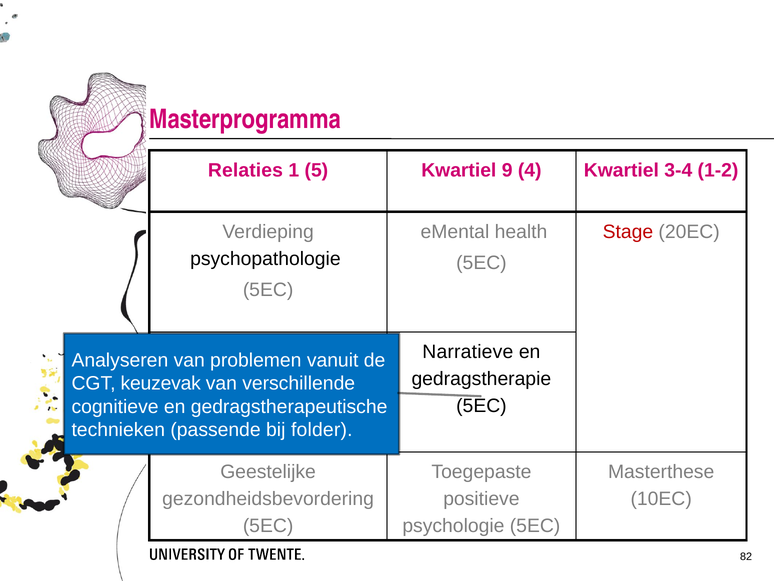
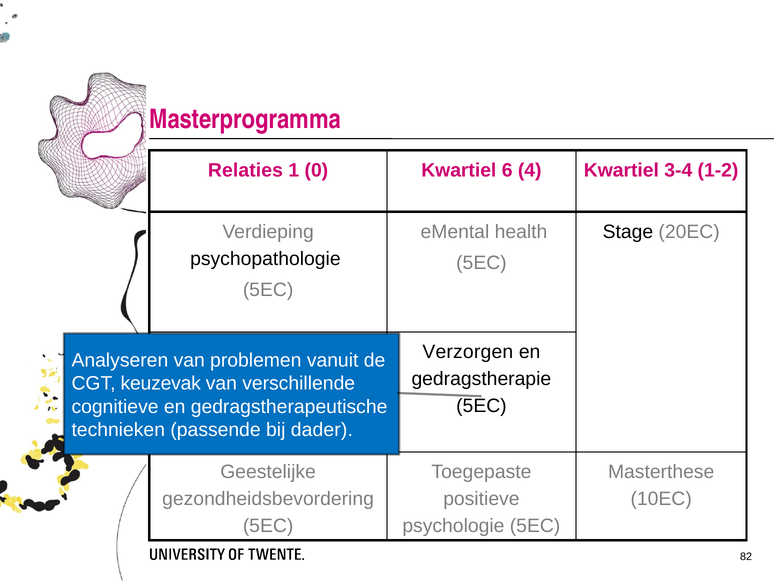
5: 5 -> 0
9: 9 -> 6
Stage colour: red -> black
Narratieve: Narratieve -> Verzorgen
folder: folder -> dader
